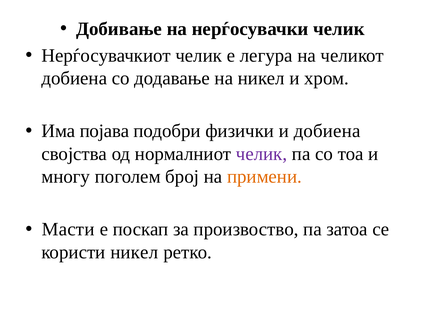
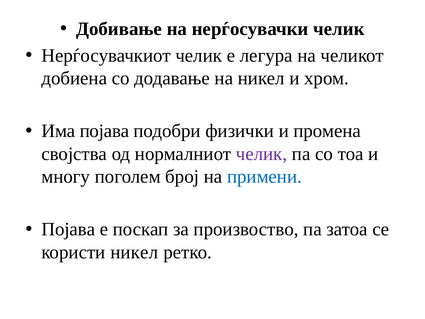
и добиена: добиена -> промена
примени colour: orange -> blue
Масти at (68, 229): Масти -> Појава
